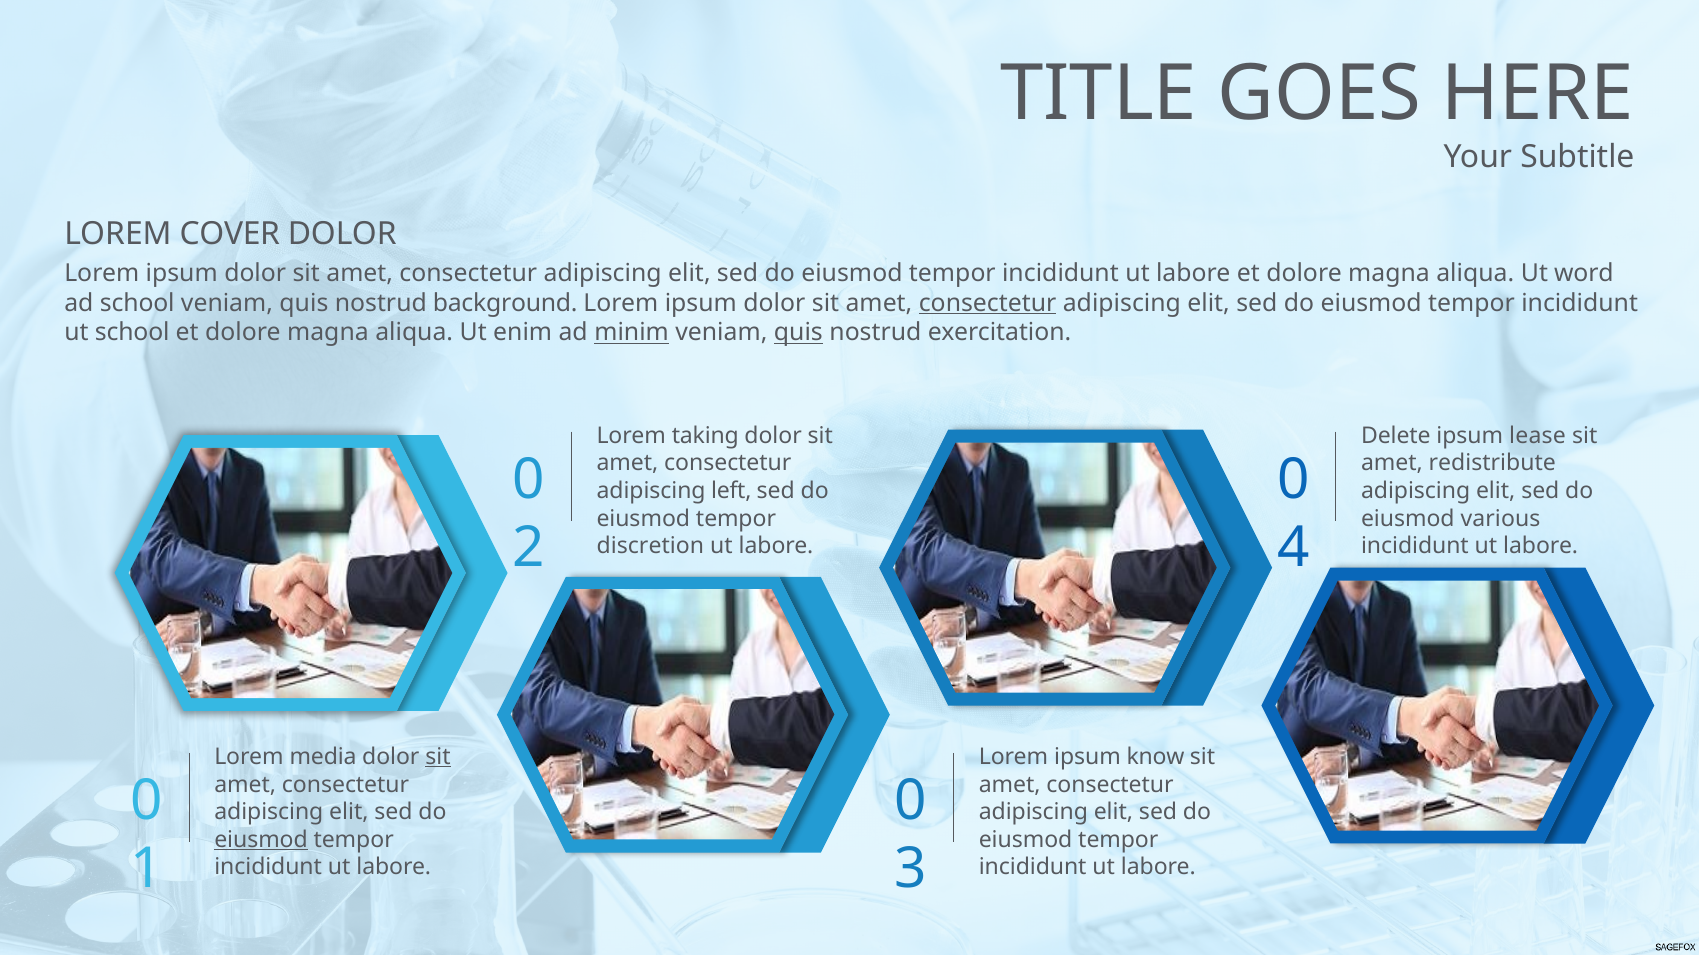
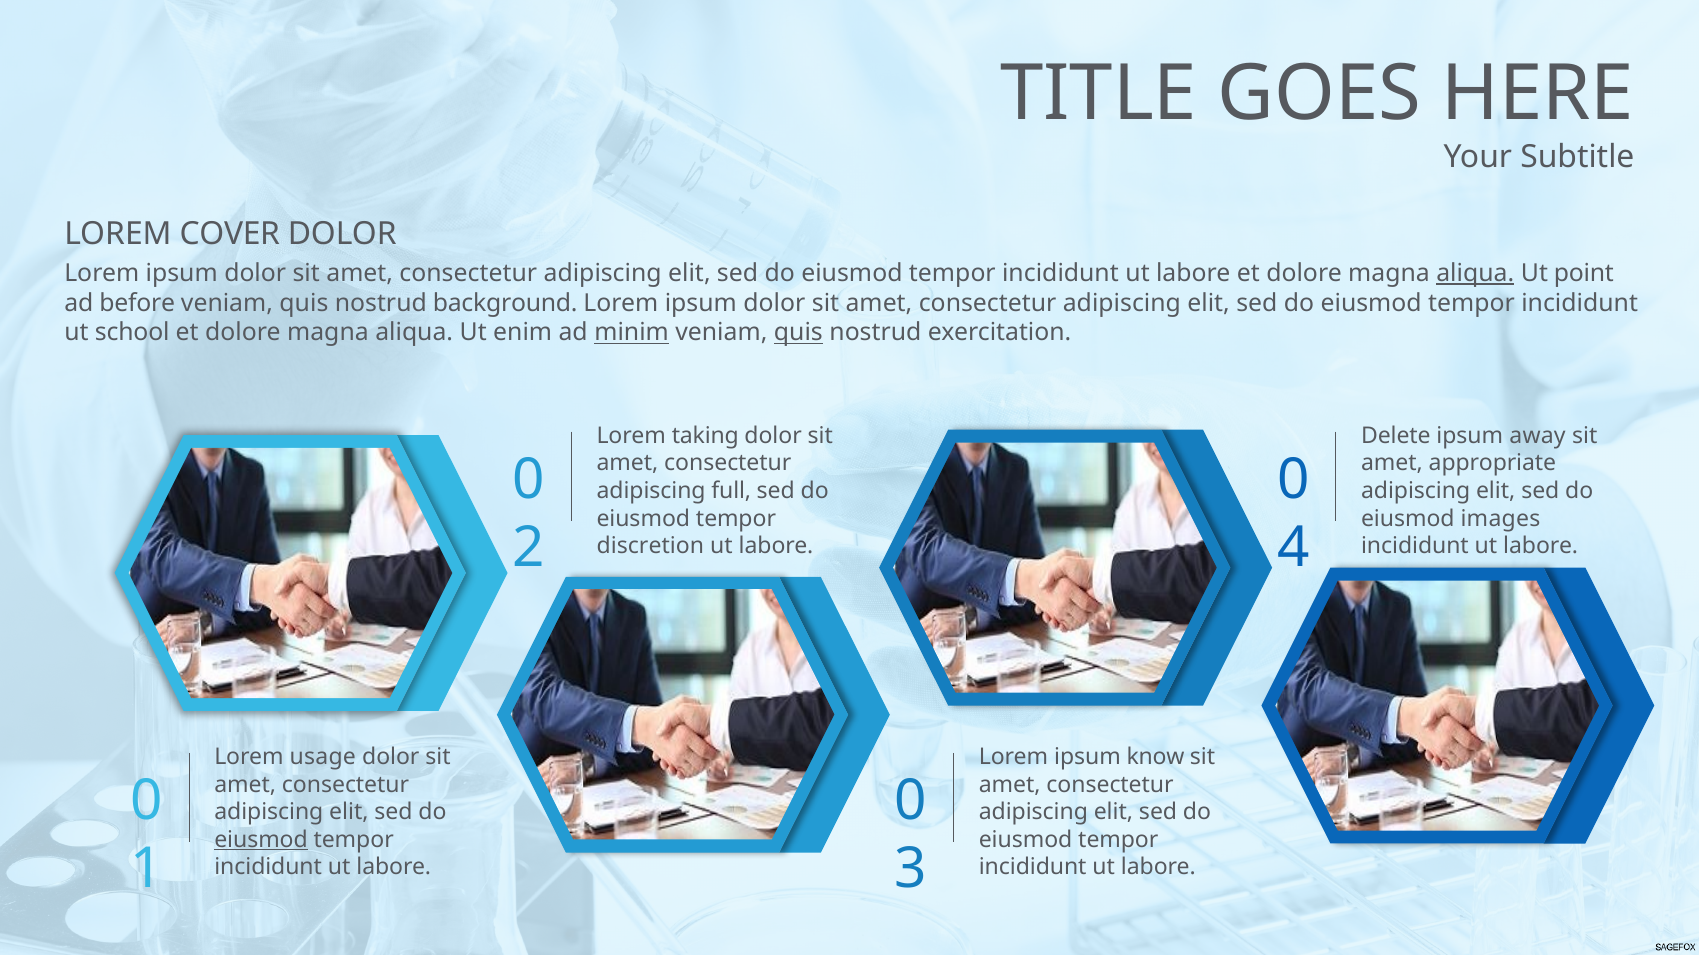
aliqua at (1475, 274) underline: none -> present
word: word -> point
ad school: school -> before
consectetur at (988, 303) underline: present -> none
lease: lease -> away
redistribute: redistribute -> appropriate
left: left -> full
various: various -> images
media: media -> usage
sit at (438, 757) underline: present -> none
